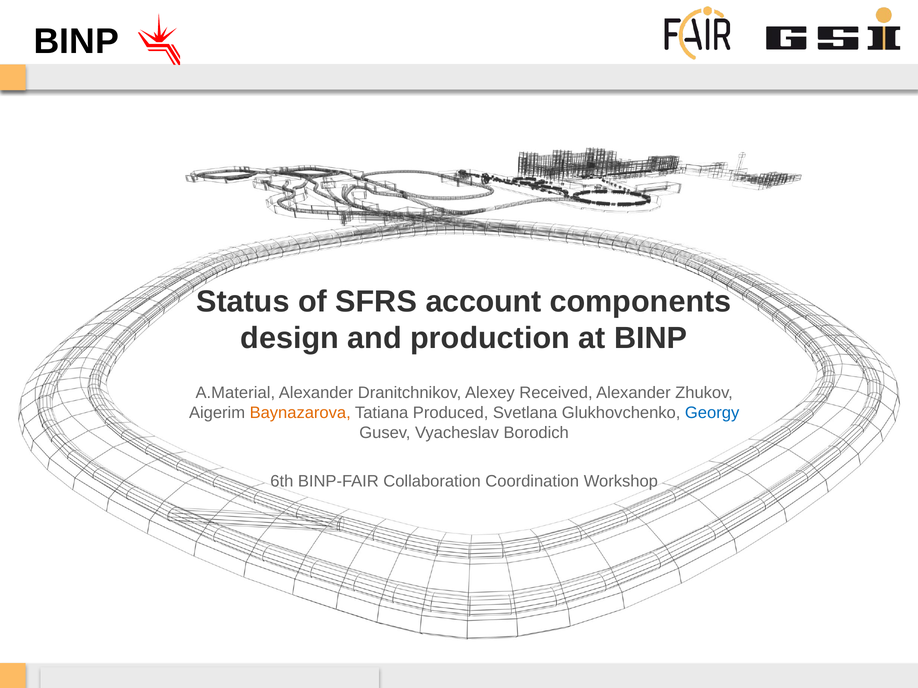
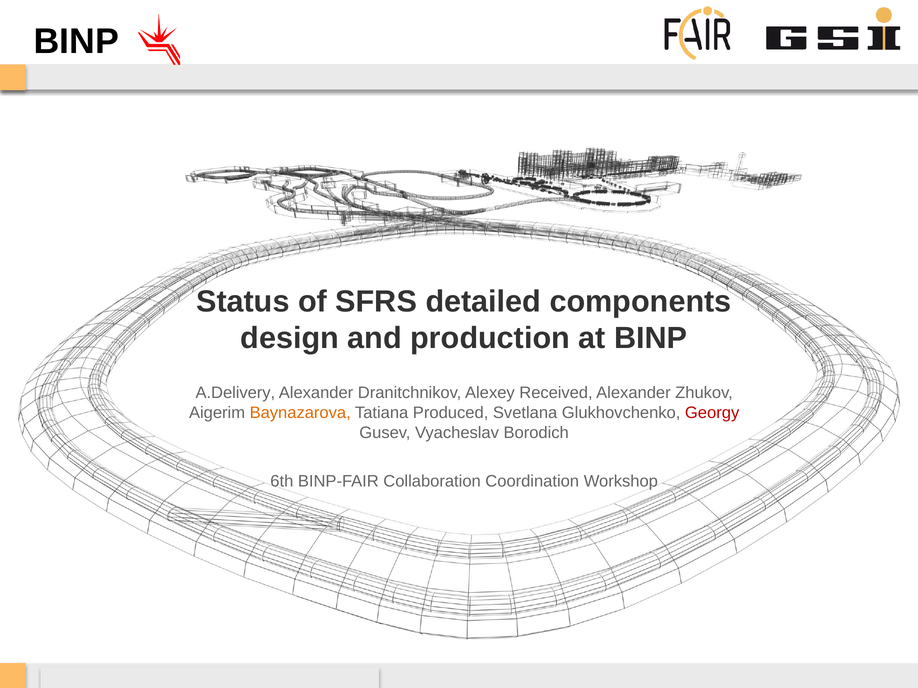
account: account -> detailed
A.Material: A.Material -> A.Delivery
Georgy colour: blue -> red
